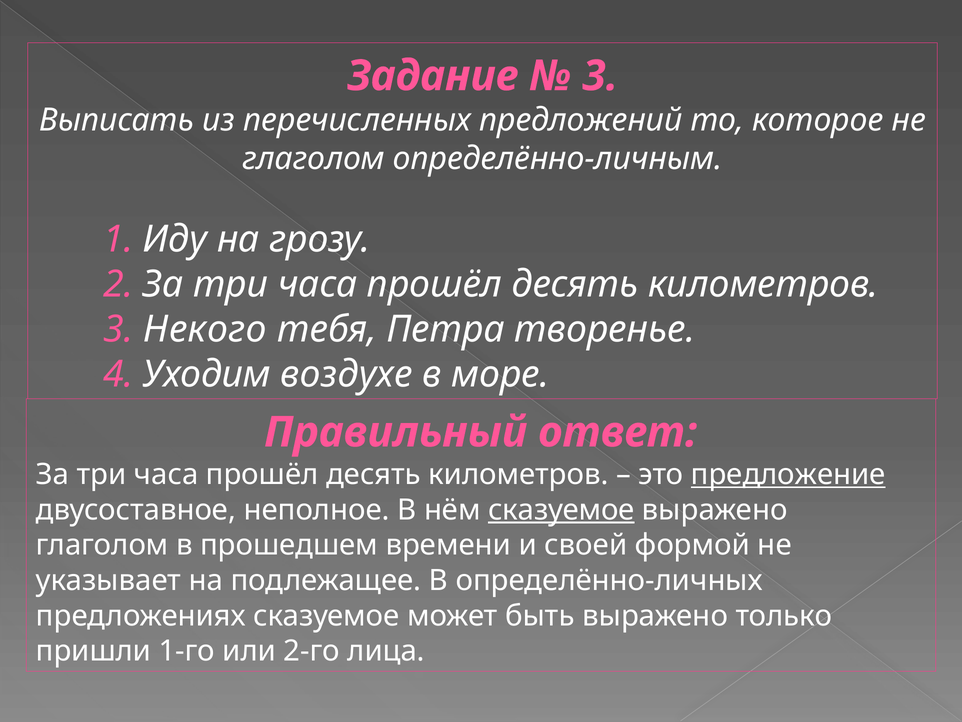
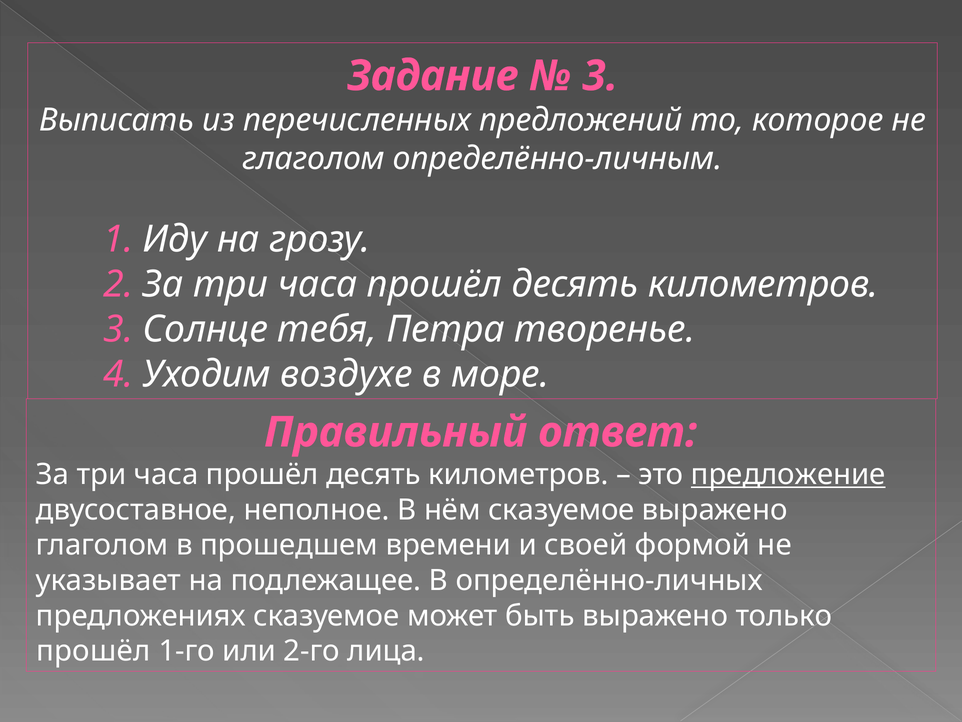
Некого: Некого -> Солнце
сказуемое at (561, 510) underline: present -> none
пришли at (94, 651): пришли -> прошёл
